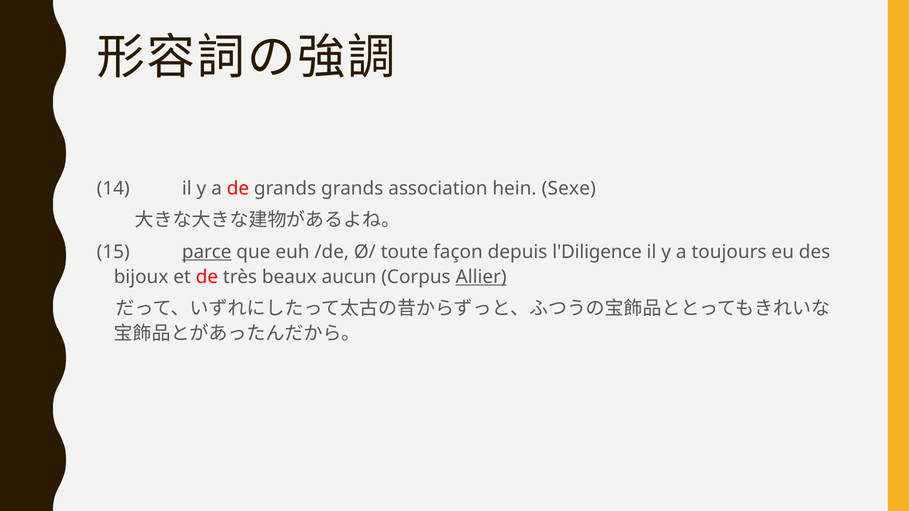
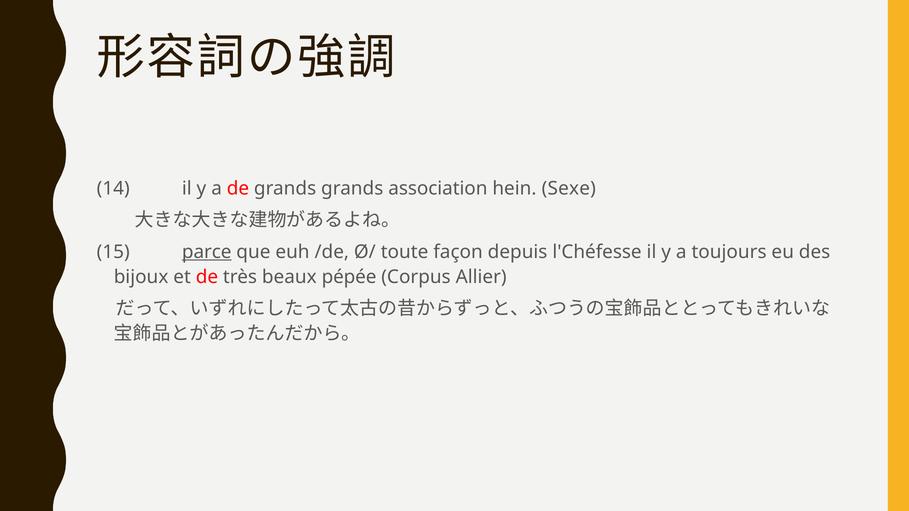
l'Diligence: l'Diligence -> l'Chéfesse
aucun: aucun -> pépée
Allier underline: present -> none
